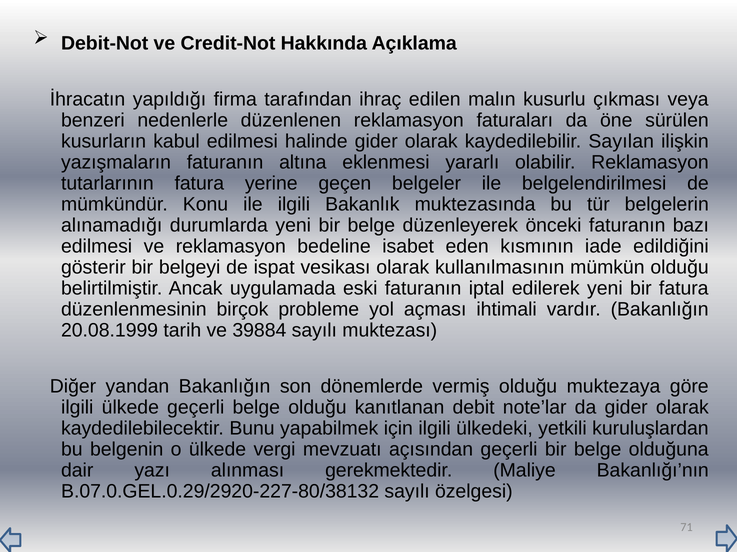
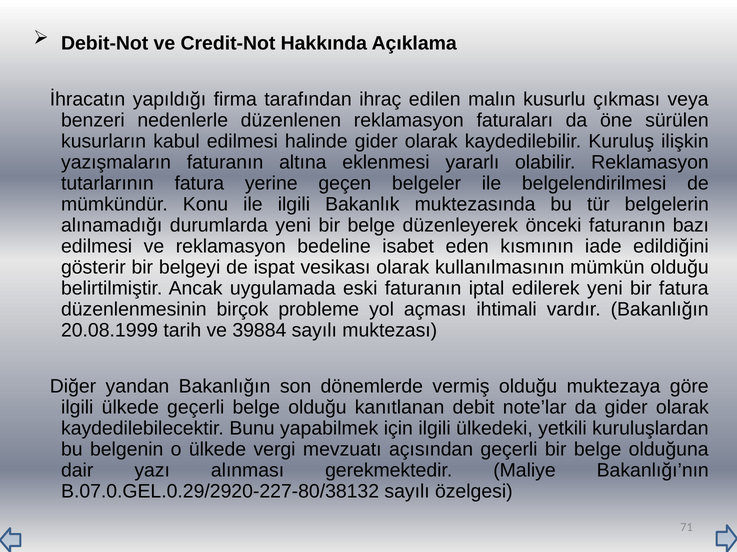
Sayılan: Sayılan -> Kuruluş
